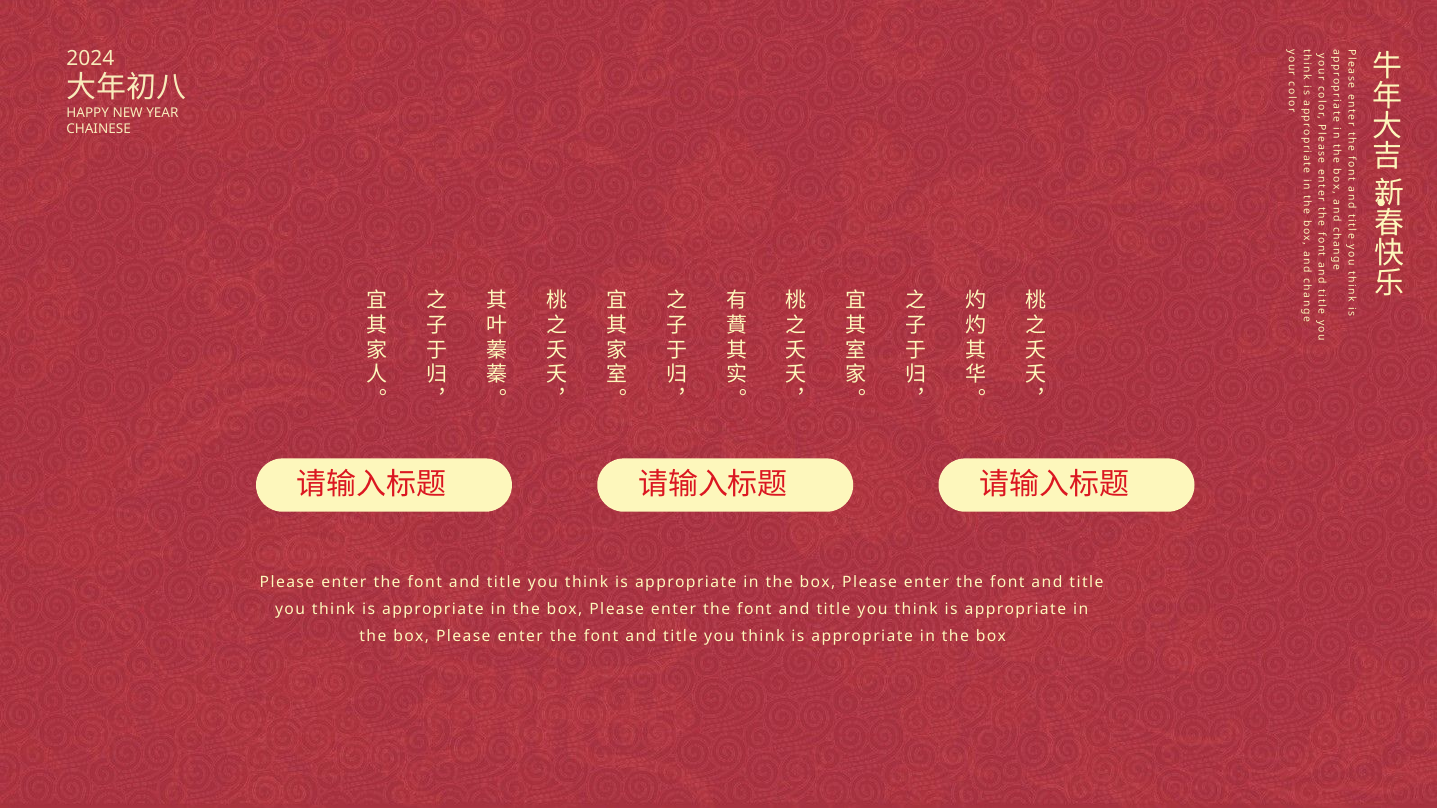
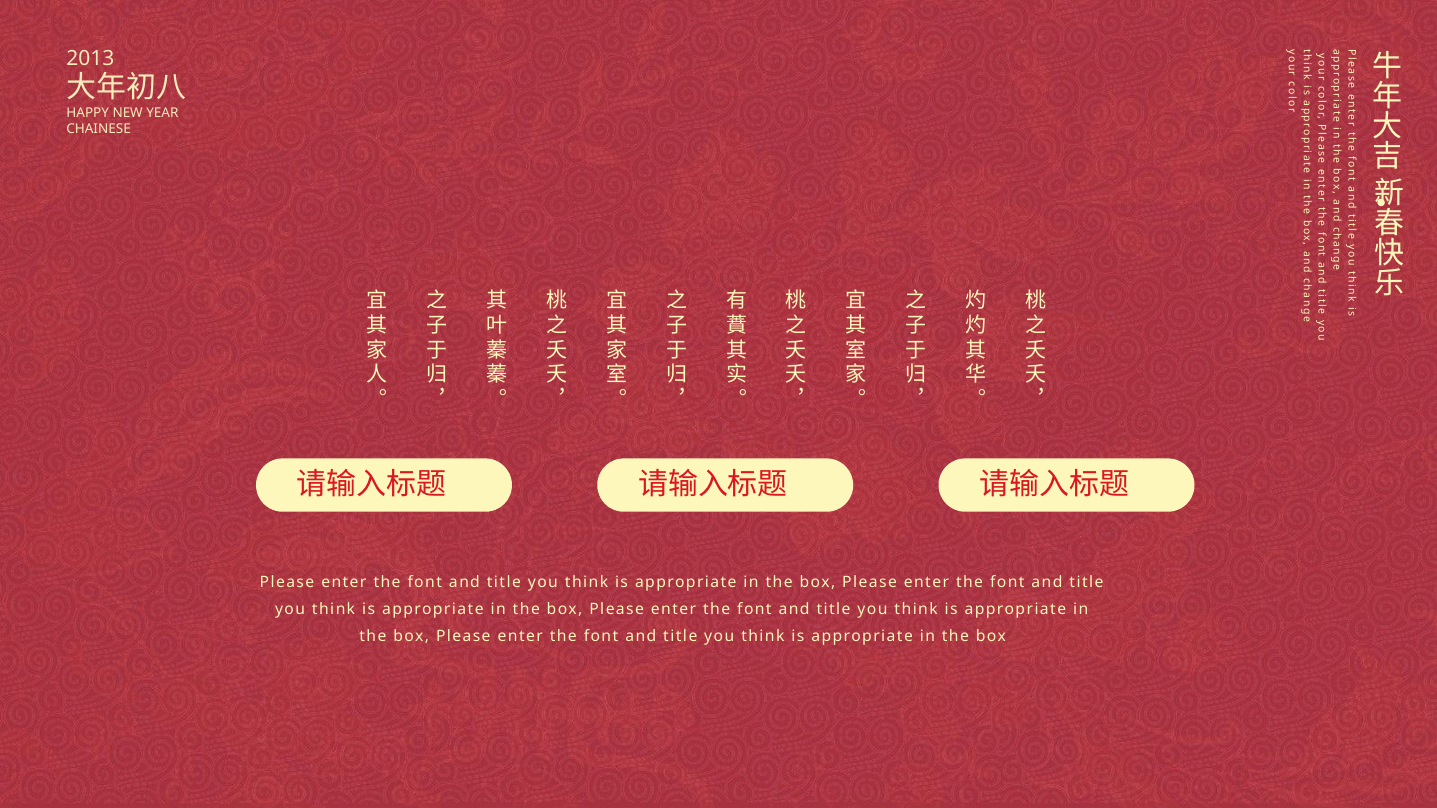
2024: 2024 -> 2013
